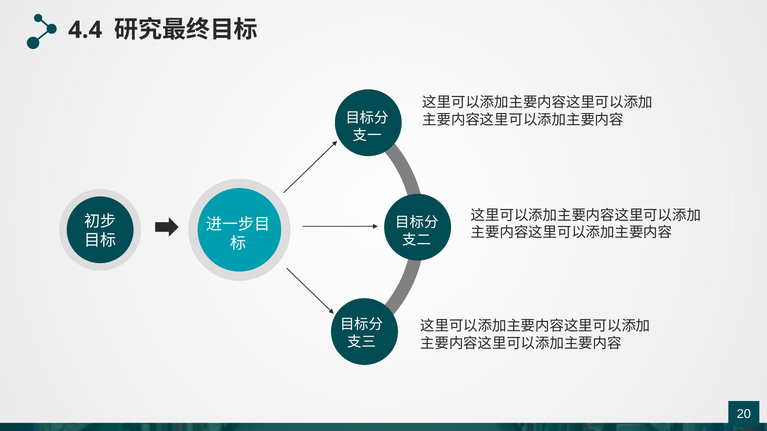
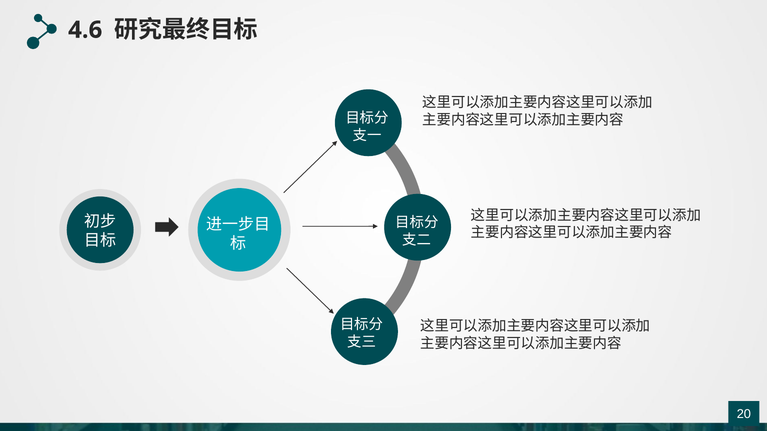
4.4: 4.4 -> 4.6
